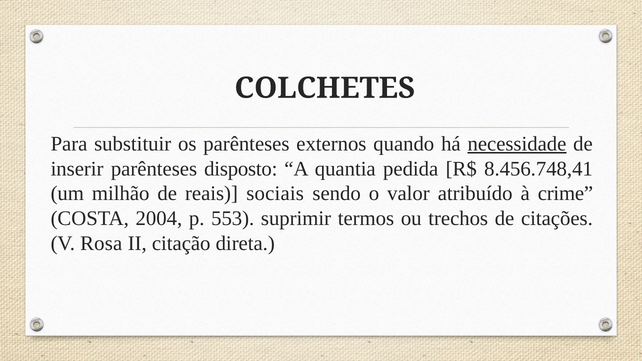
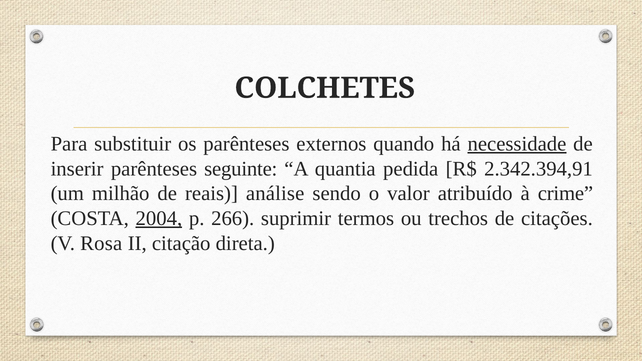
disposto: disposto -> seguinte
8.456.748,41: 8.456.748,41 -> 2.342.394,91
sociais: sociais -> análise
2004 underline: none -> present
553: 553 -> 266
